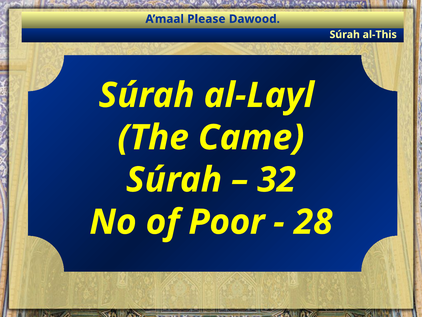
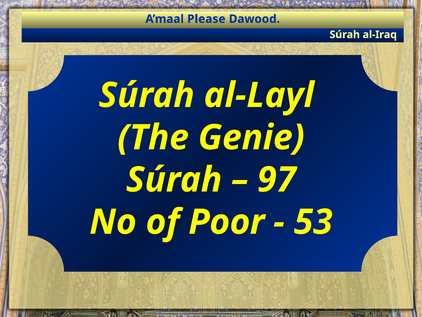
al-This: al-This -> al-Iraq
Came: Came -> Genie
32: 32 -> 97
28: 28 -> 53
